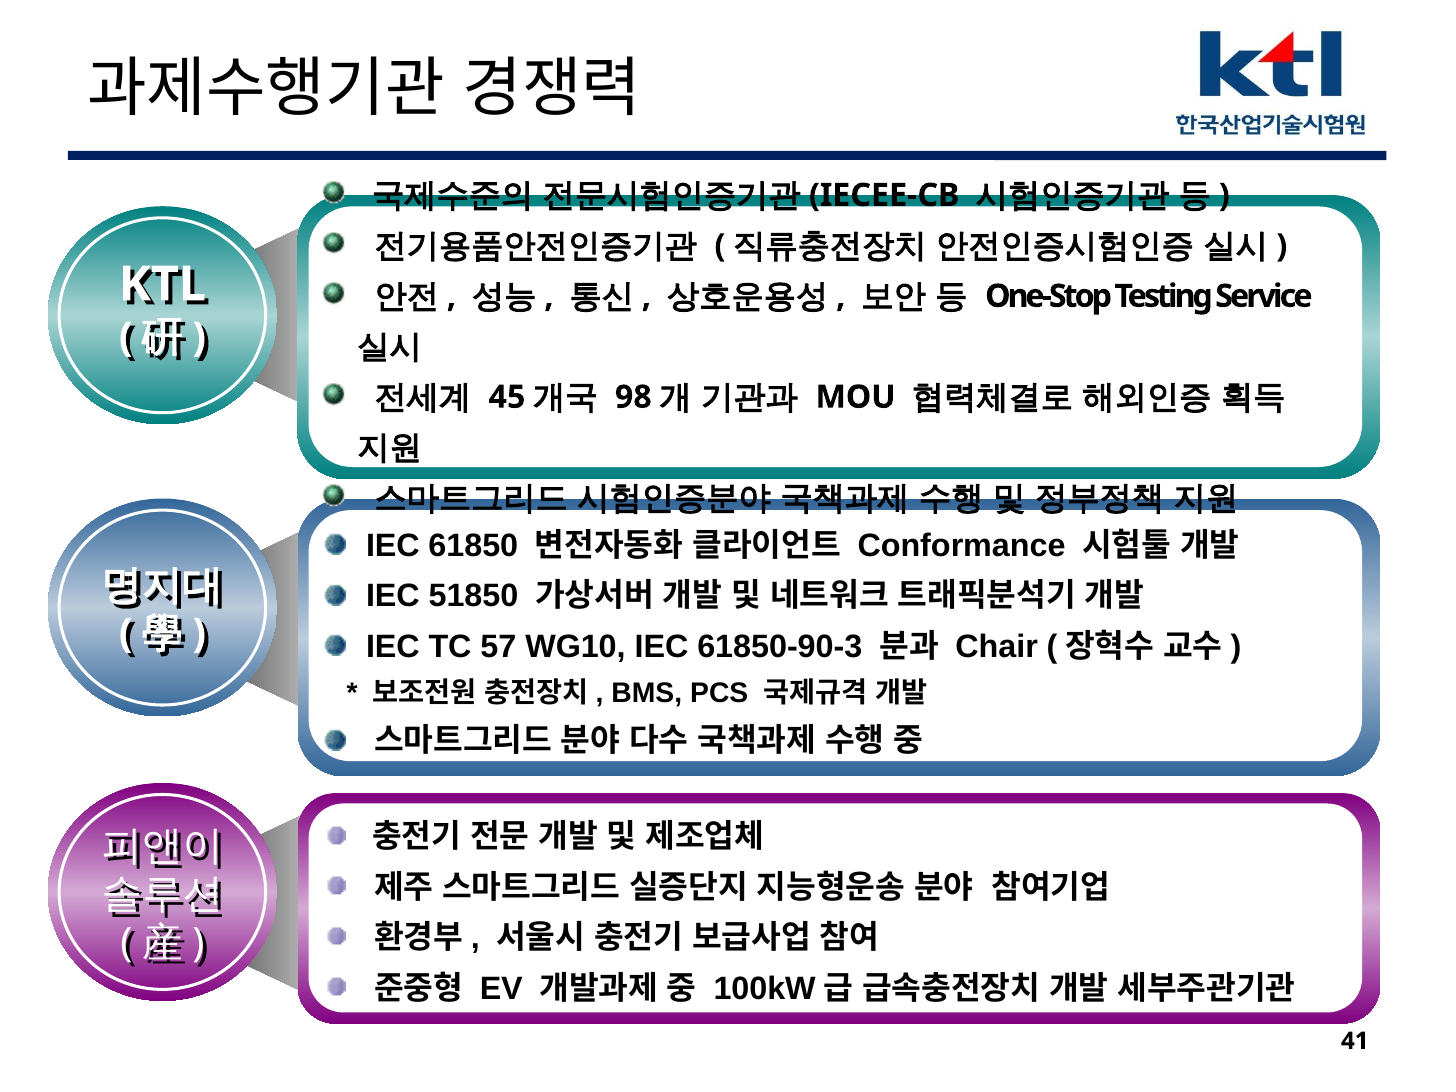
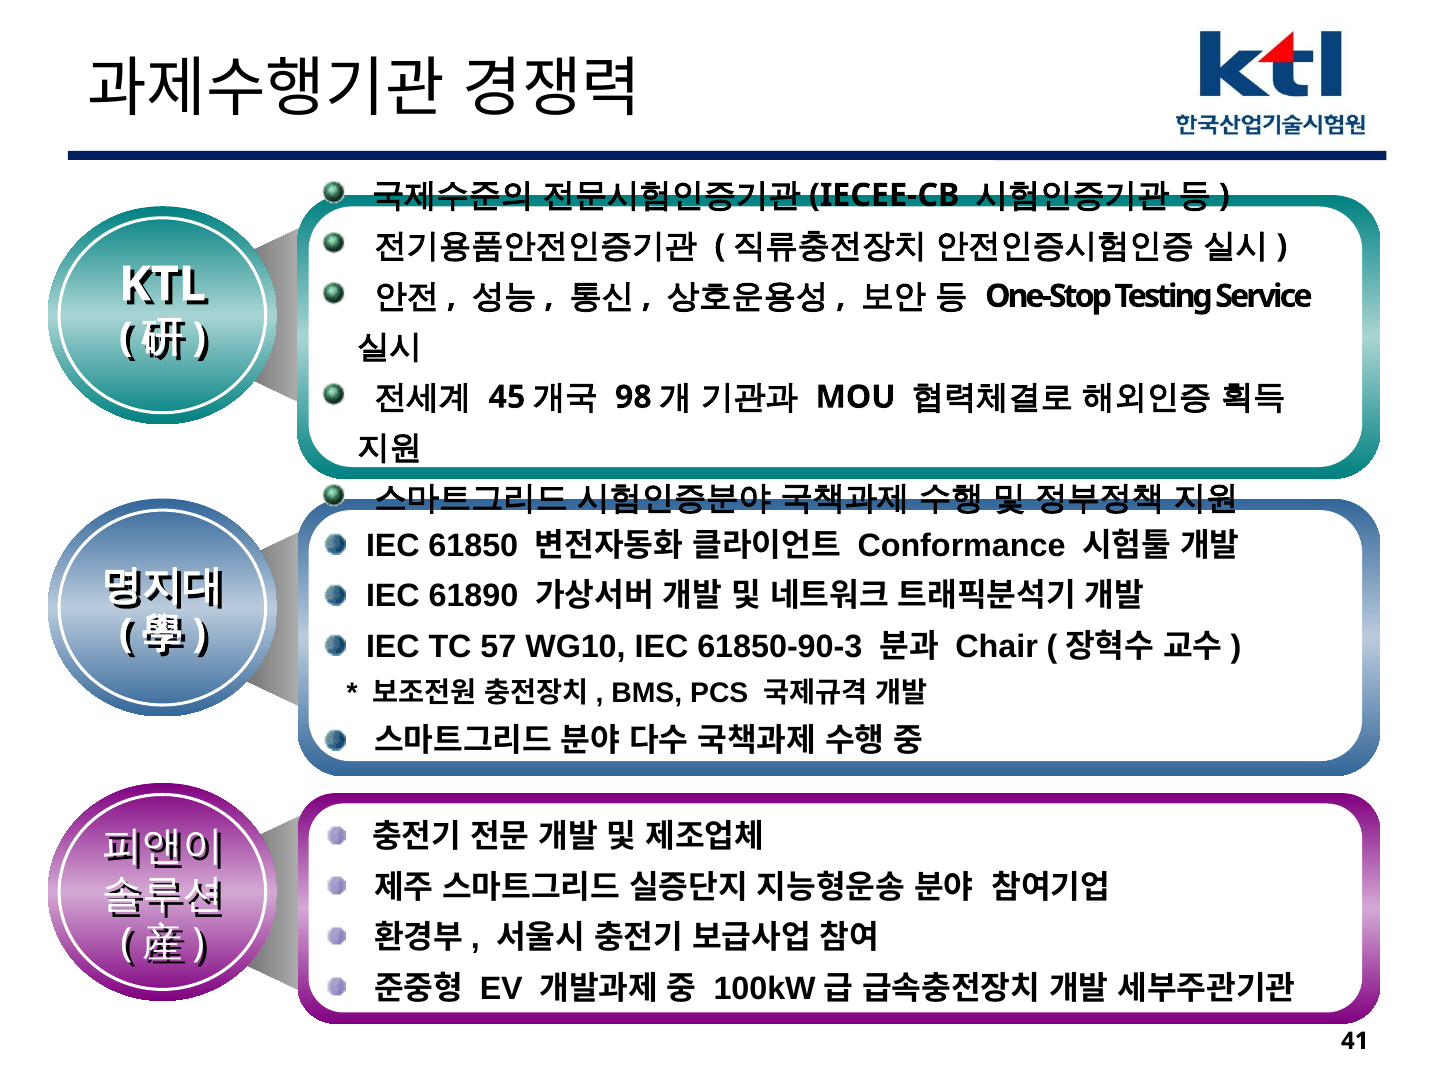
51850: 51850 -> 61890
